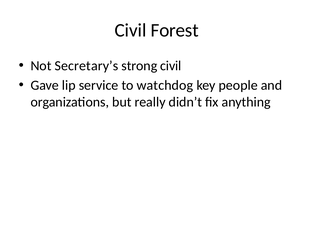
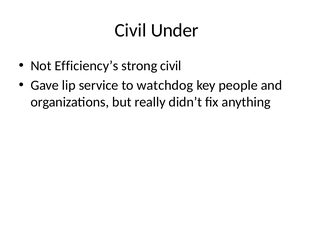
Forest: Forest -> Under
Secretary’s: Secretary’s -> Efficiency’s
